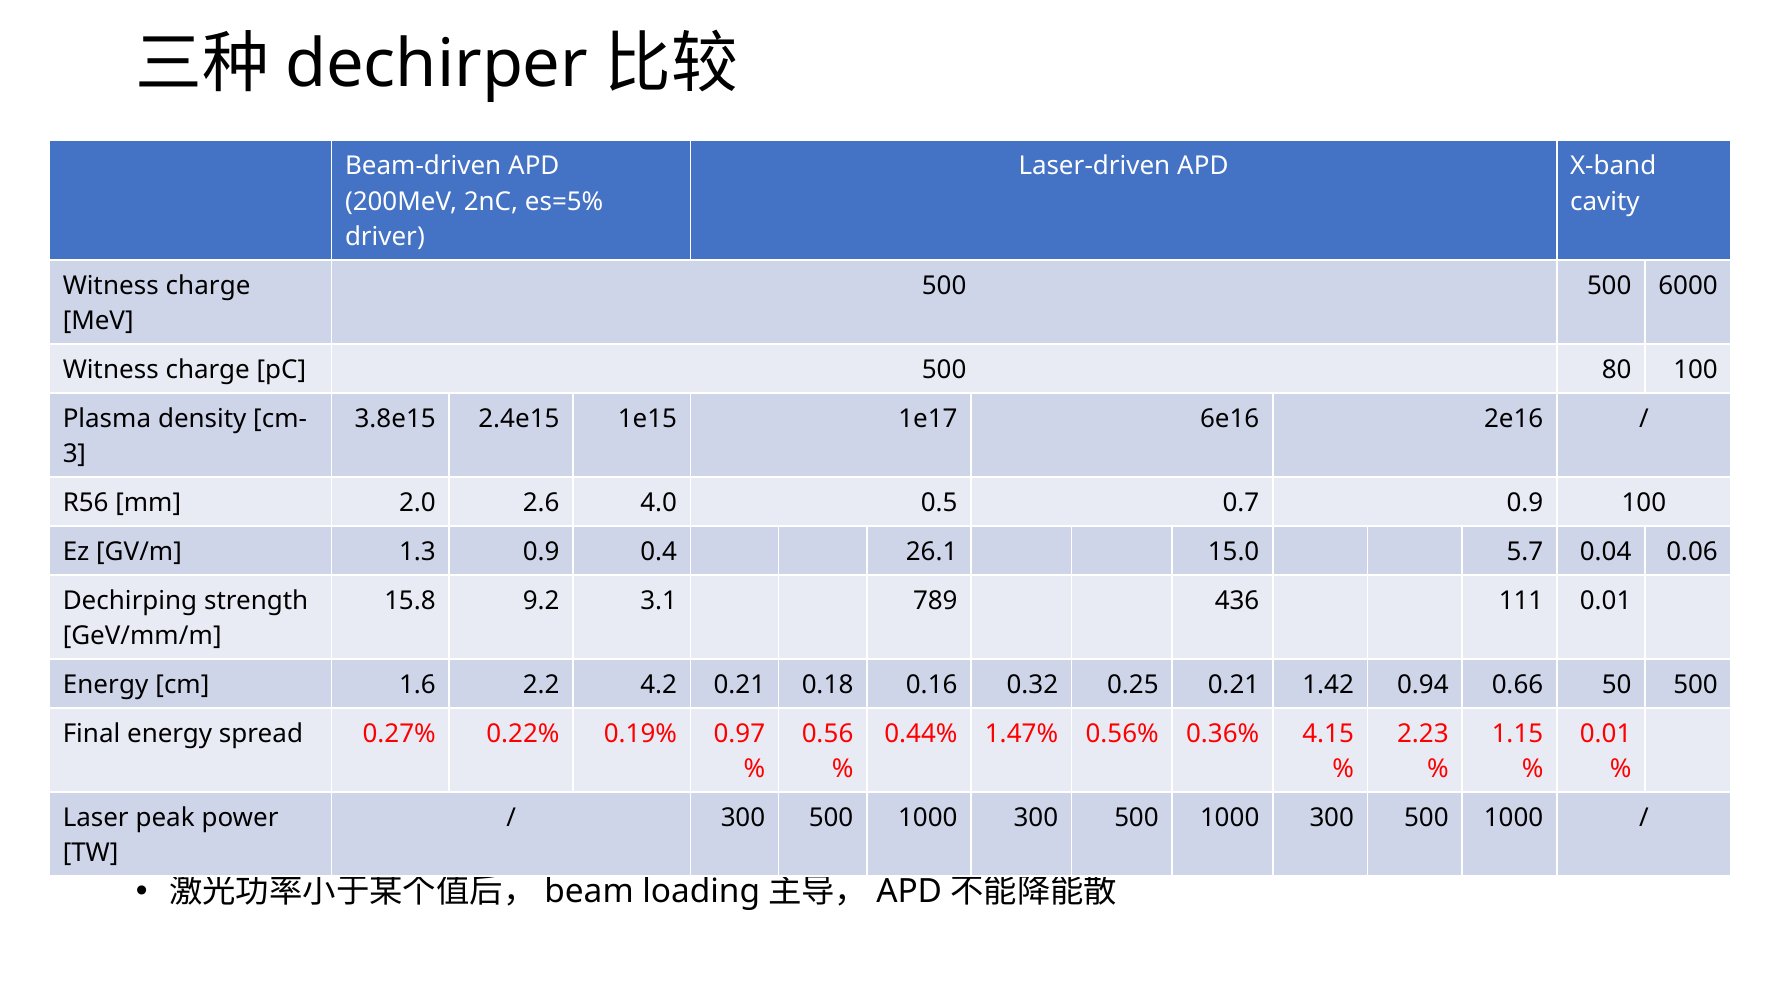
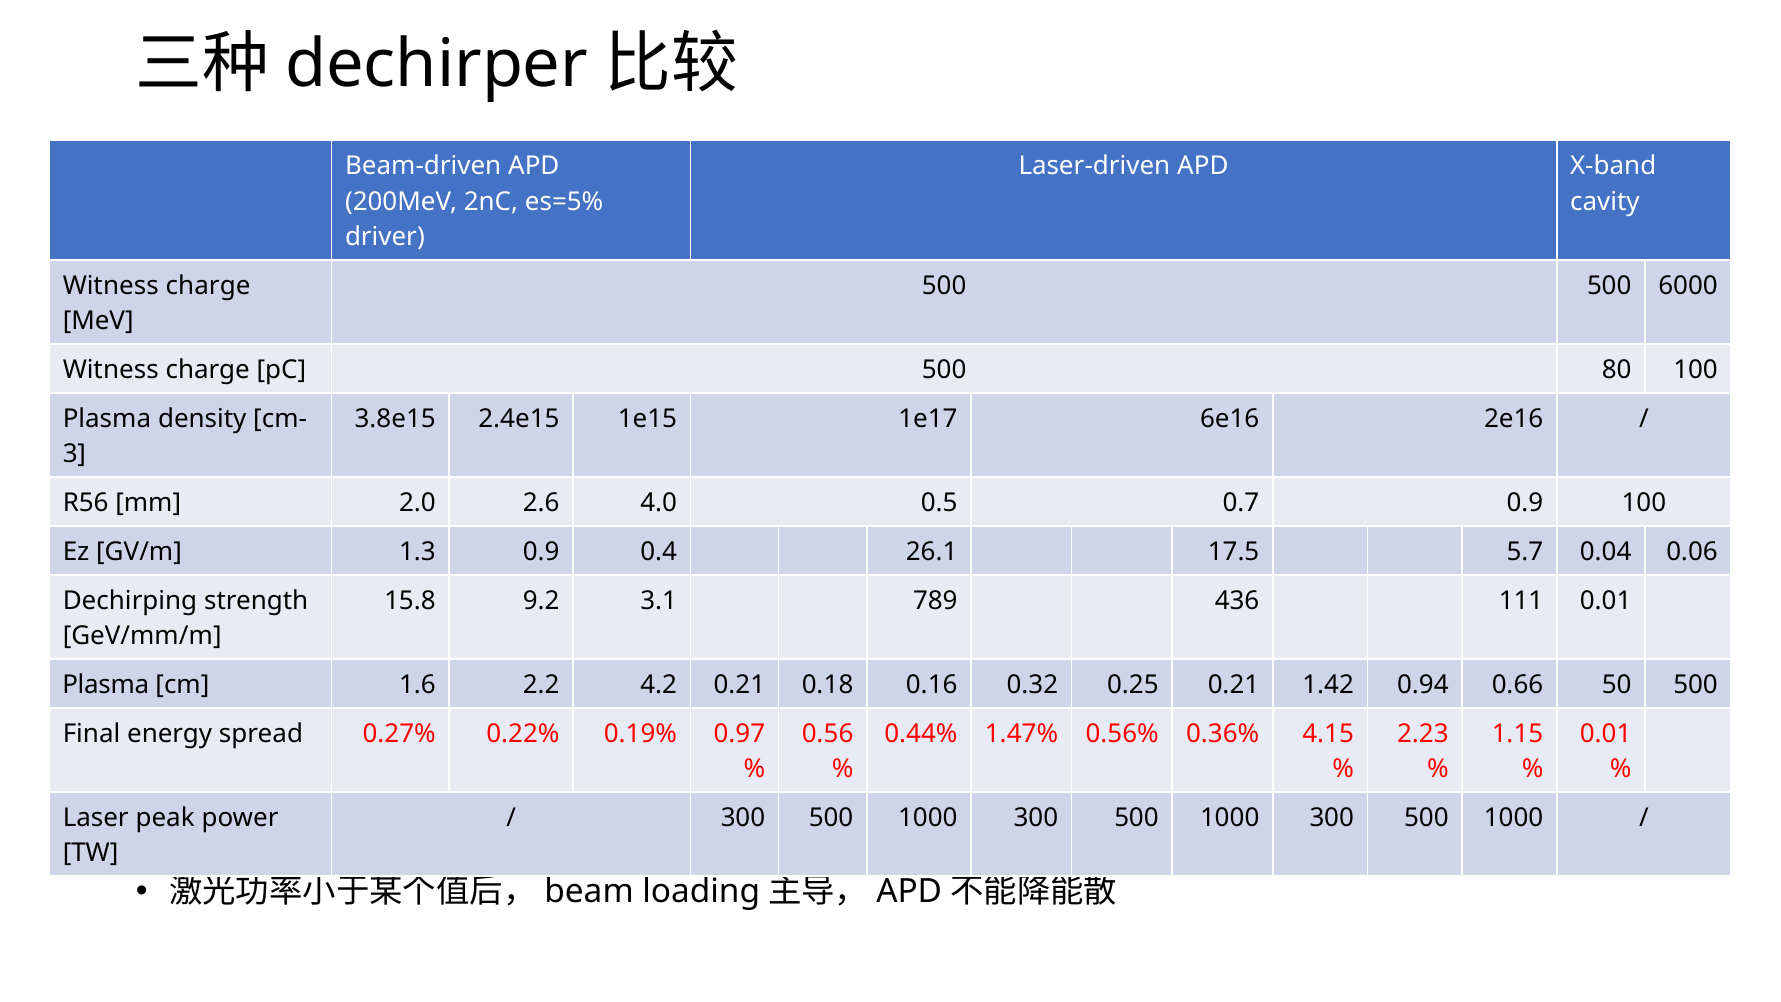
15.0: 15.0 -> 17.5
Energy at (106, 685): Energy -> Plasma
